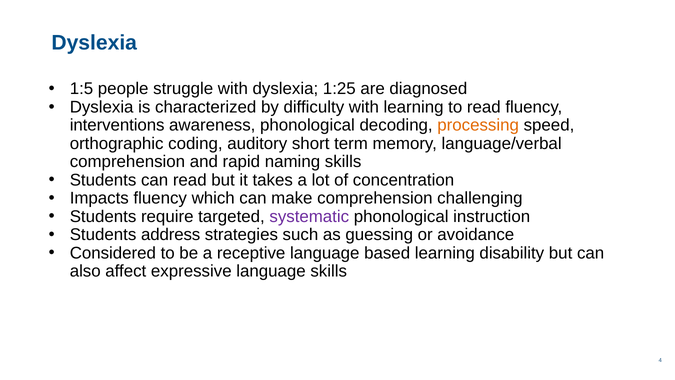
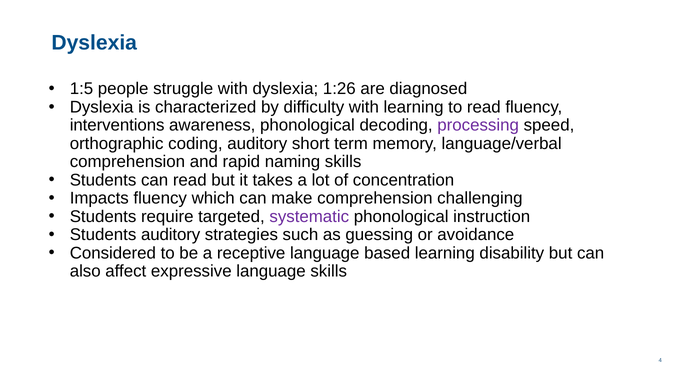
1:25: 1:25 -> 1:26
processing colour: orange -> purple
Students address: address -> auditory
